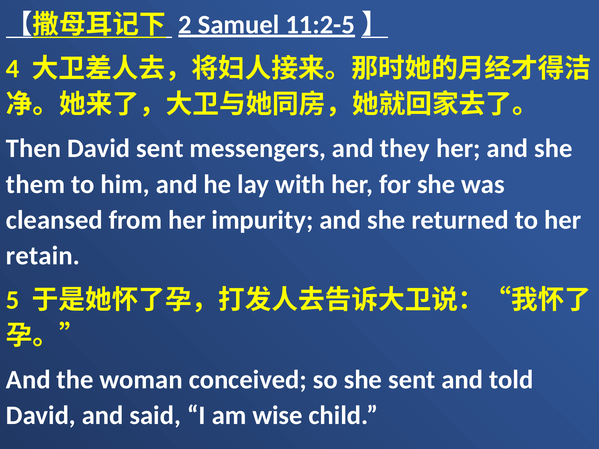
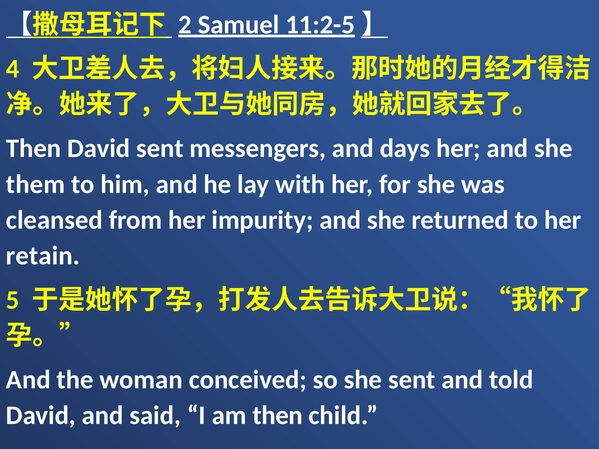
they: they -> days
am wise: wise -> then
